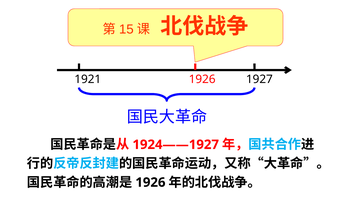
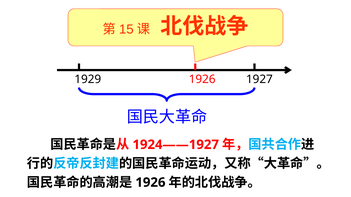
1921: 1921 -> 1929
